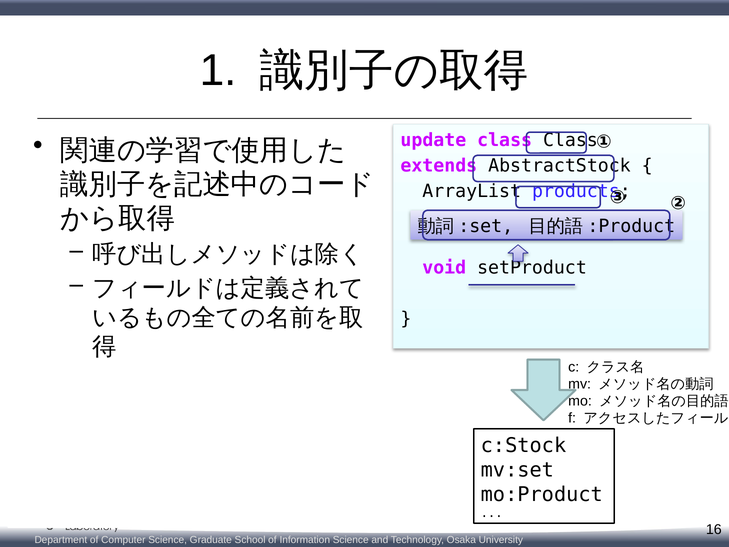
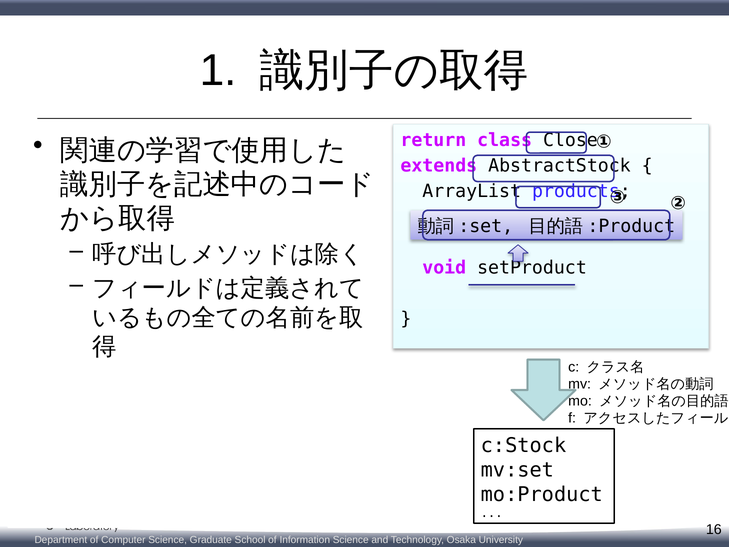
update: update -> return
class Class: Class -> Close
